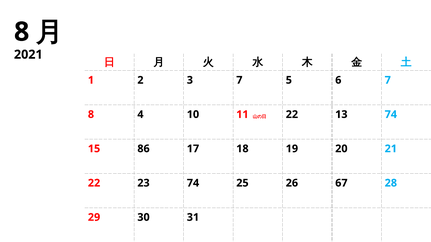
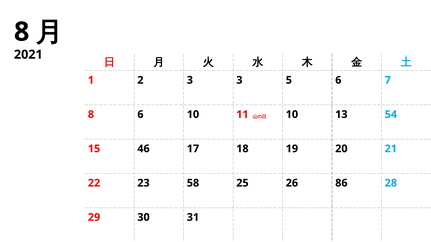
3 7: 7 -> 3
8 4: 4 -> 6
22 at (292, 115): 22 -> 10
13 74: 74 -> 54
86: 86 -> 46
23 74: 74 -> 58
67: 67 -> 86
